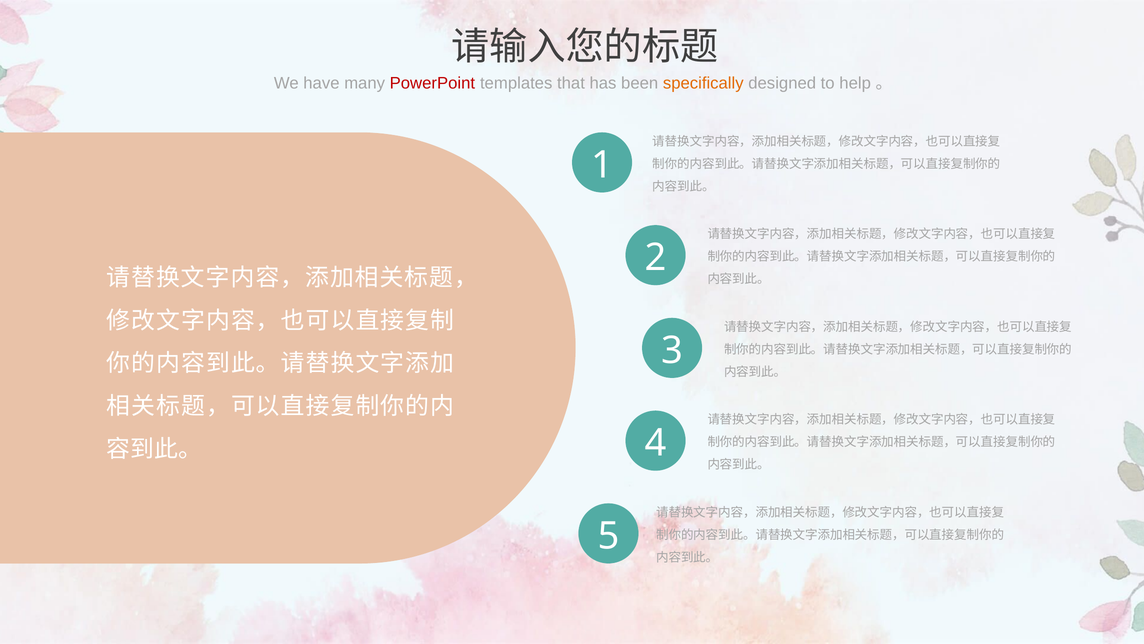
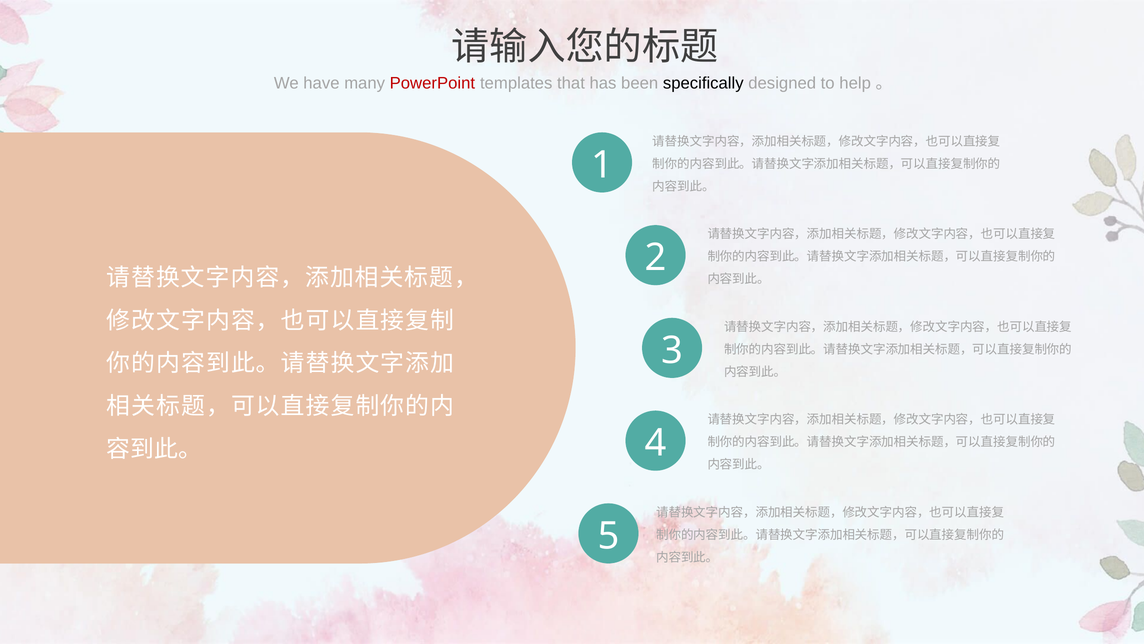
specifically colour: orange -> black
